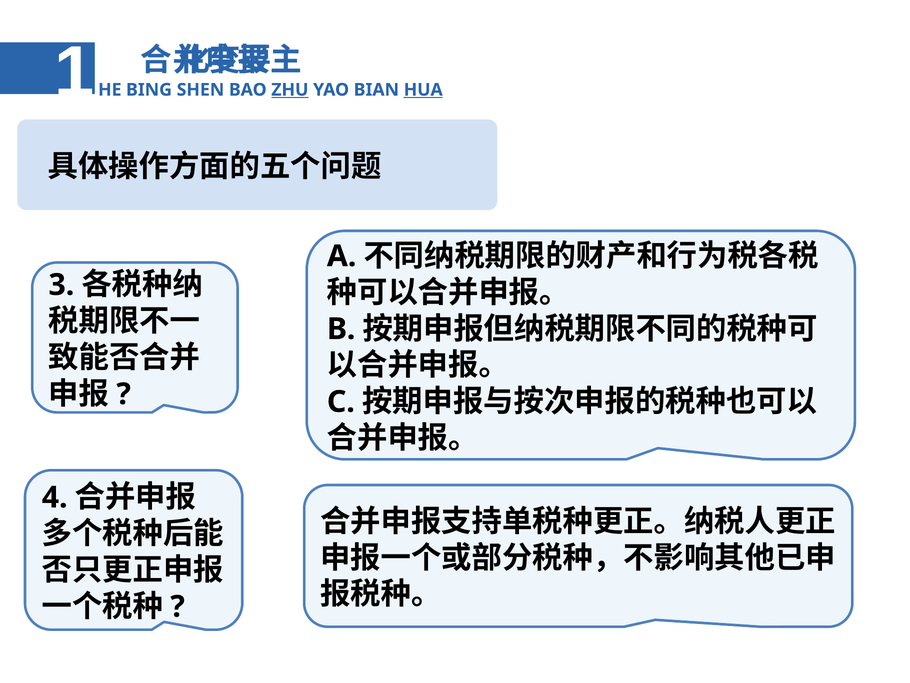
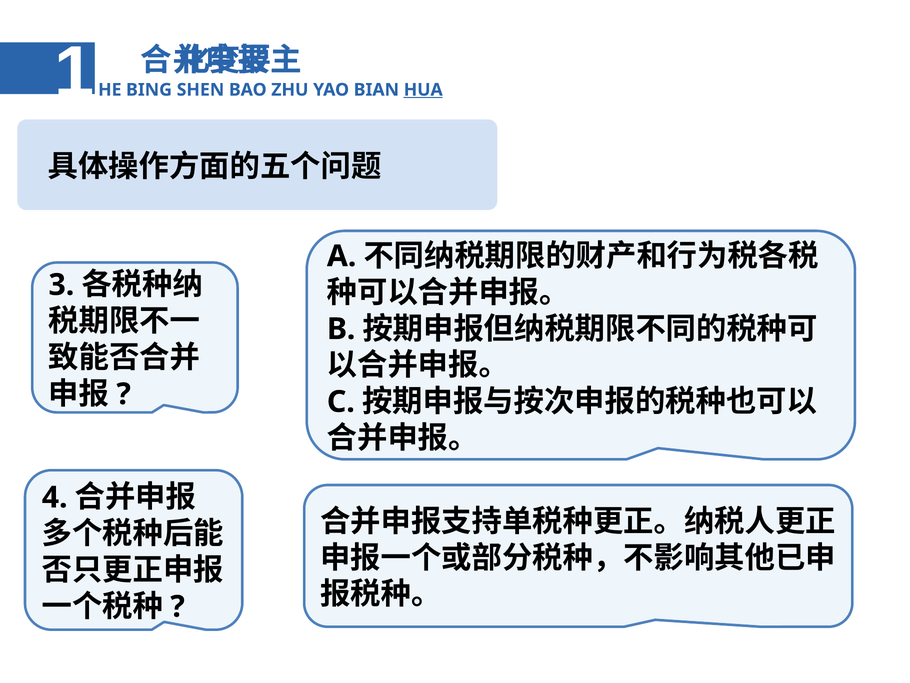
ZHU underline: present -> none
